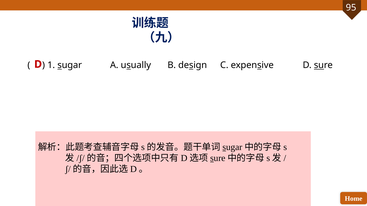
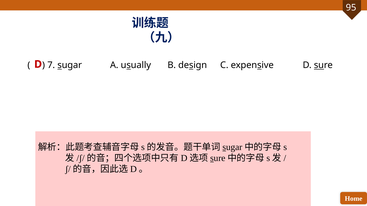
1: 1 -> 7
